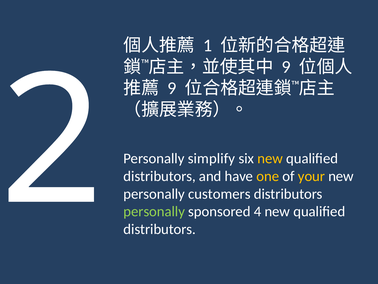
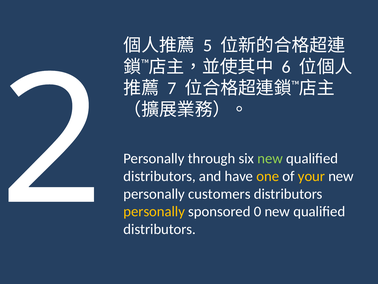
1: 1 -> 5
9 at (286, 67): 9 -> 6
9 at (172, 88): 9 -> 7
simplify: simplify -> through
new at (270, 158) colour: yellow -> light green
personally at (154, 211) colour: light green -> yellow
4: 4 -> 0
